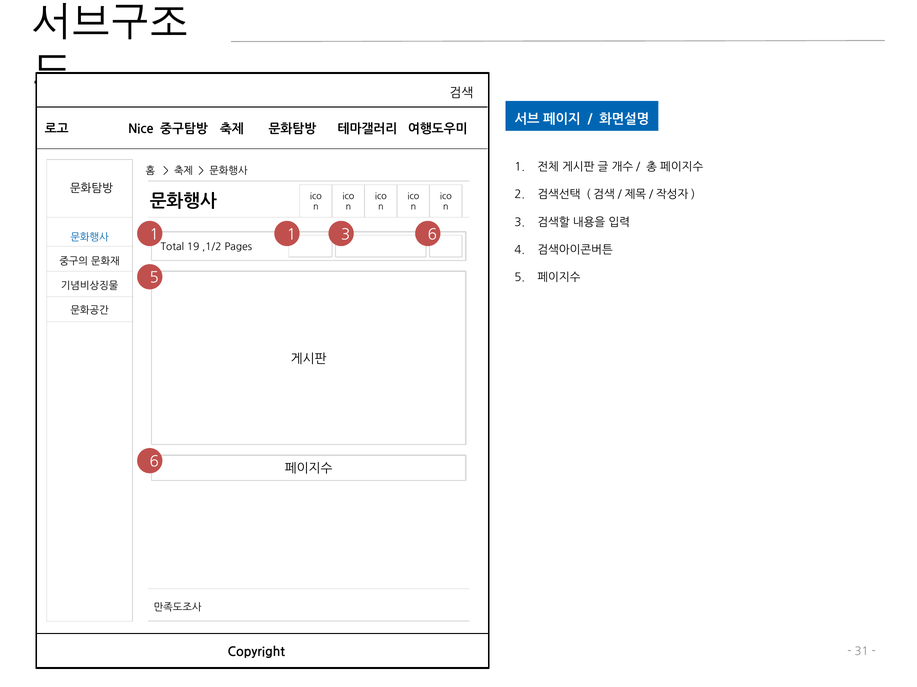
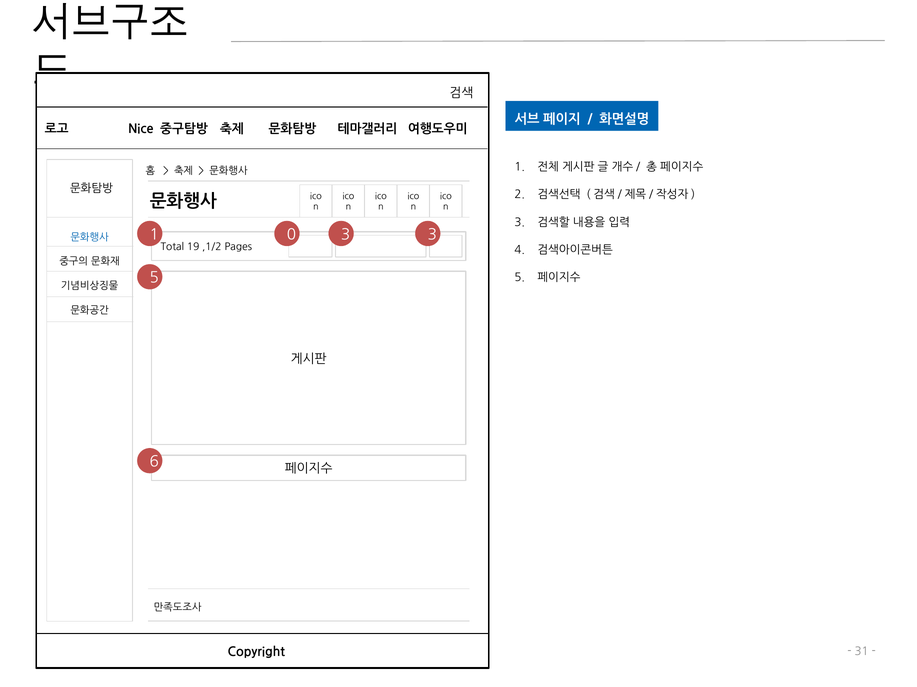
1 1: 1 -> 0
3 6: 6 -> 3
